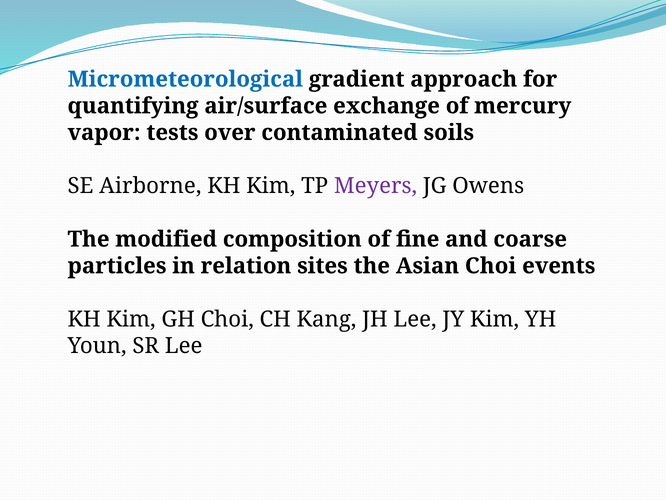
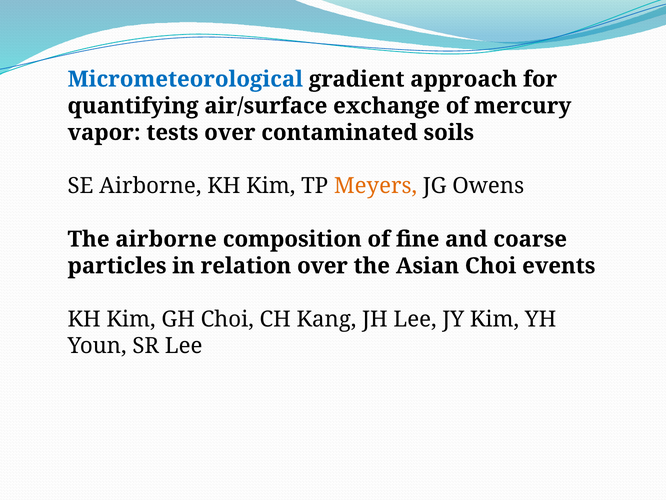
Meyers colour: purple -> orange
The modified: modified -> airborne
relation sites: sites -> over
